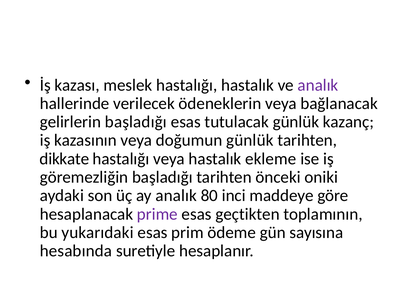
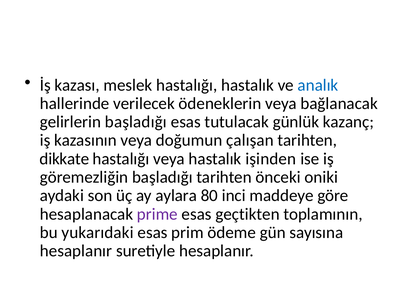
analık at (318, 85) colour: purple -> blue
doğumun günlük: günlük -> çalışan
ekleme: ekleme -> işinden
ay analık: analık -> aylara
hesabında at (76, 251): hesabında -> hesaplanır
